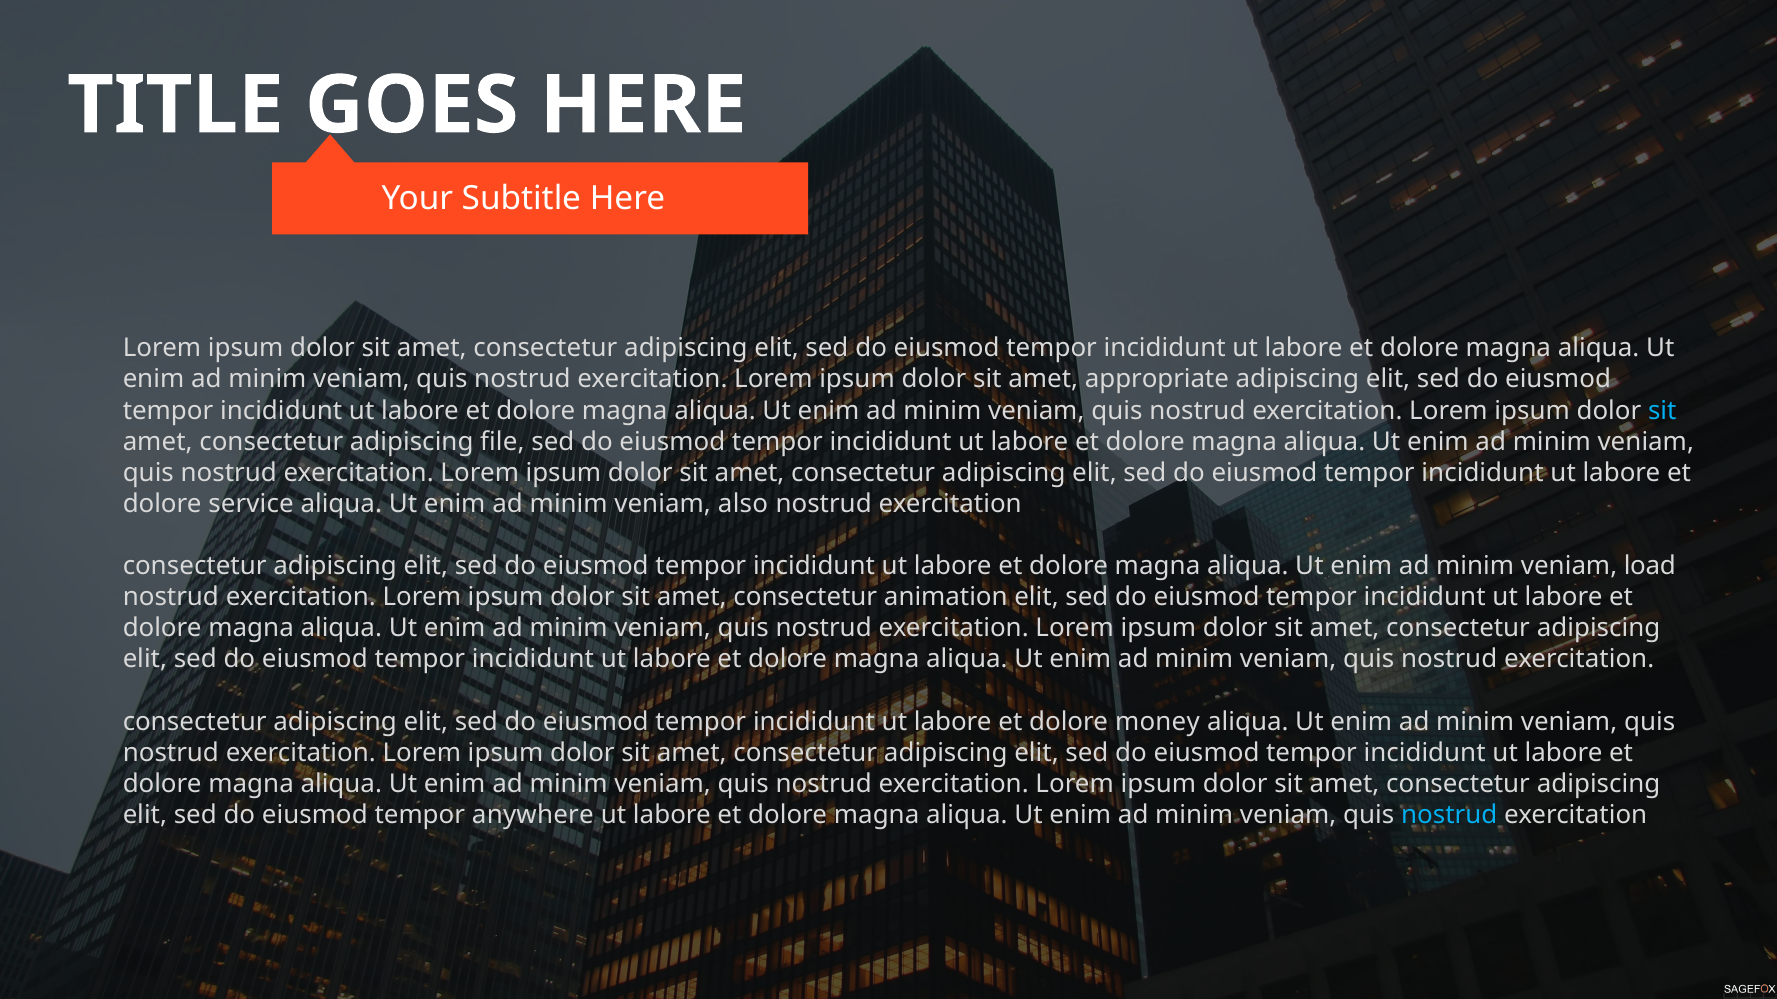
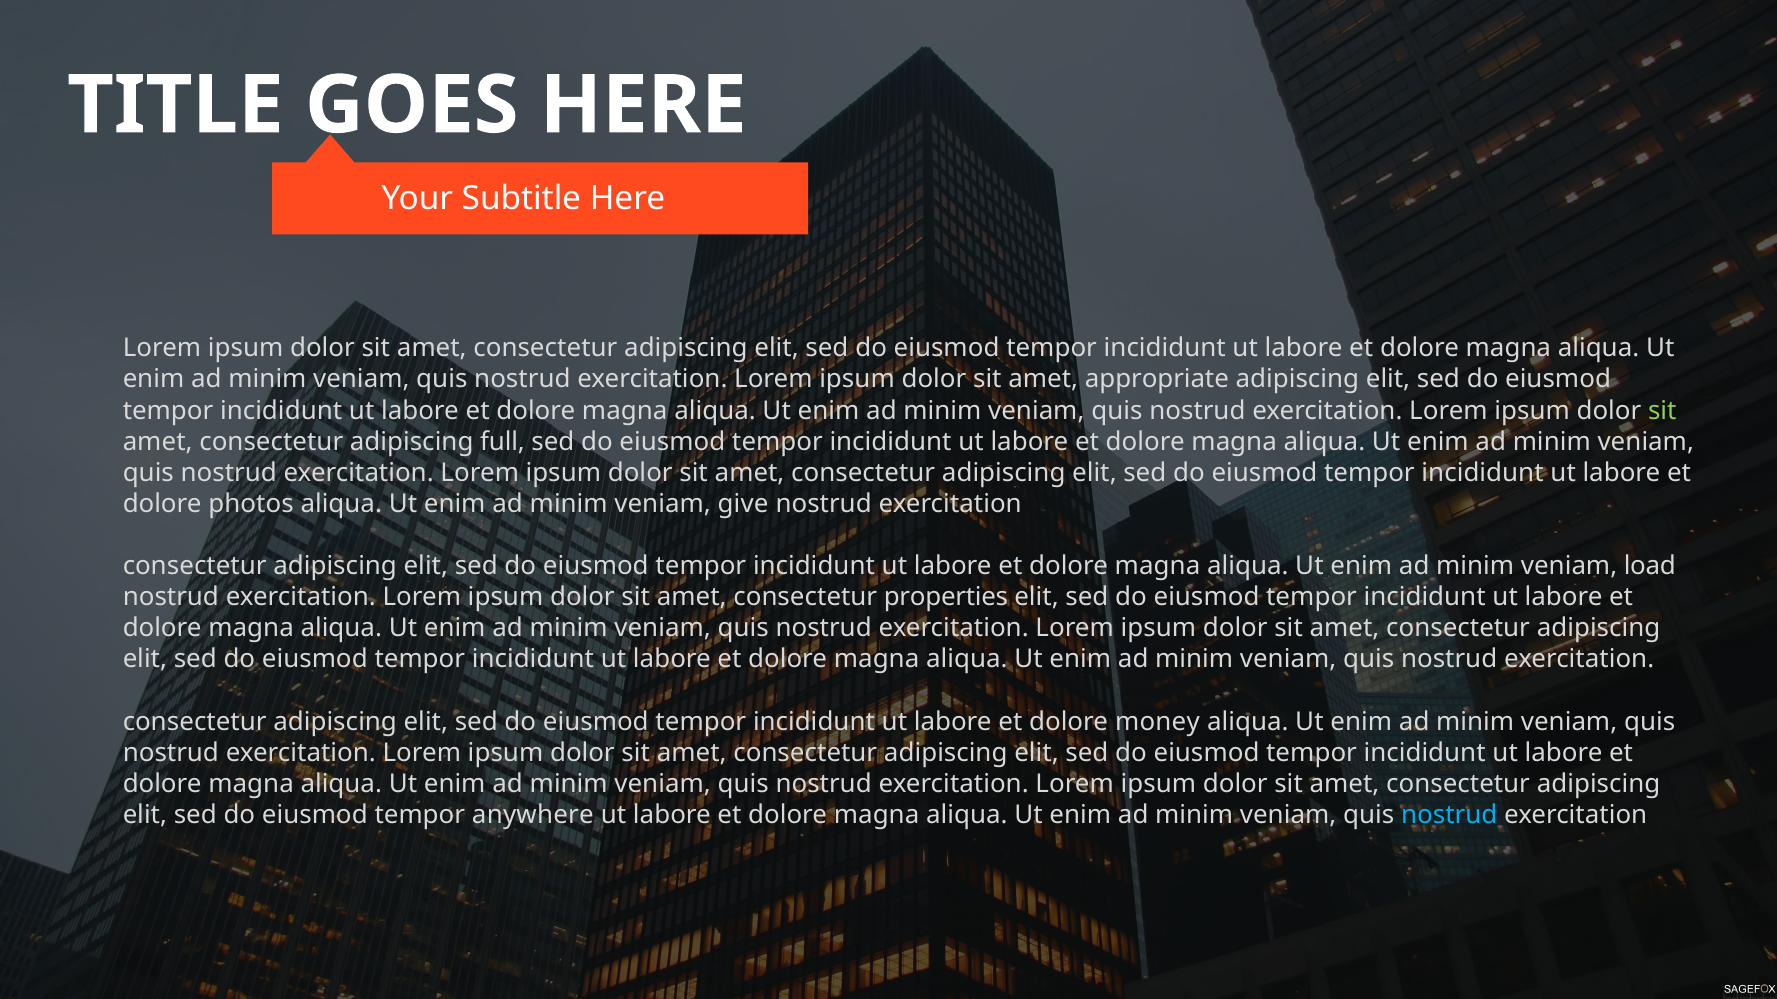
sit at (1662, 411) colour: light blue -> light green
file: file -> full
service: service -> photos
also: also -> give
animation: animation -> properties
